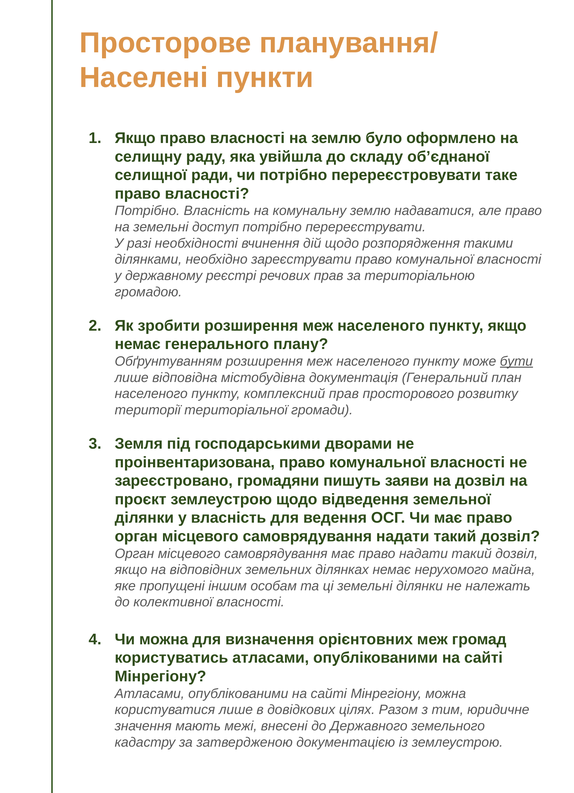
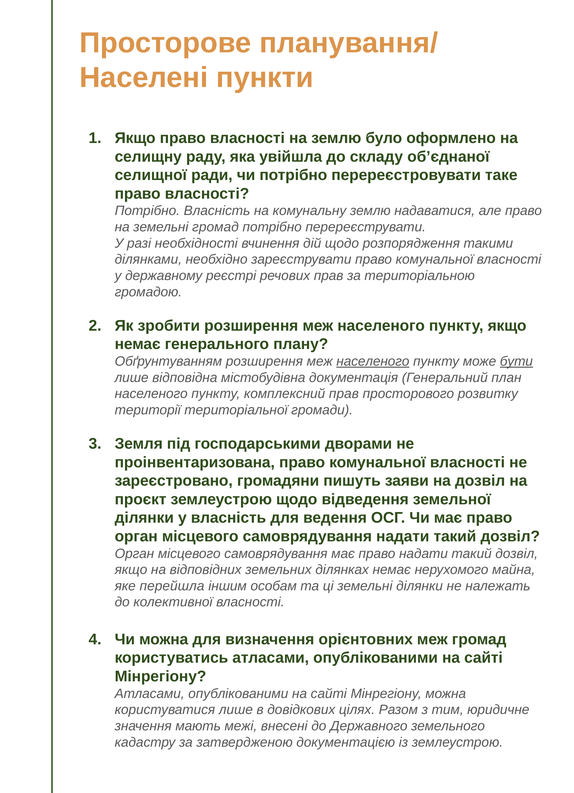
земельні доступ: доступ -> громад
населеного at (373, 361) underline: none -> present
пропущені: пропущені -> перейшла
